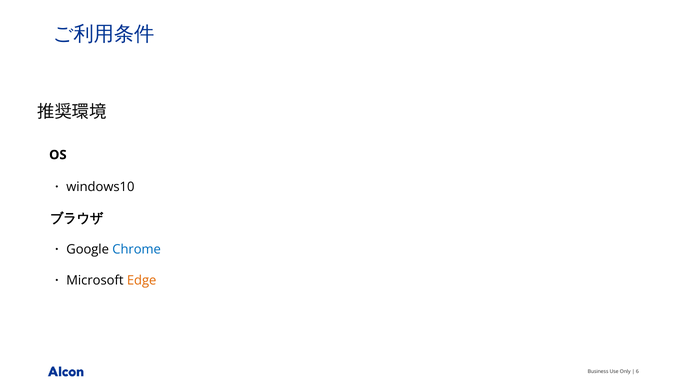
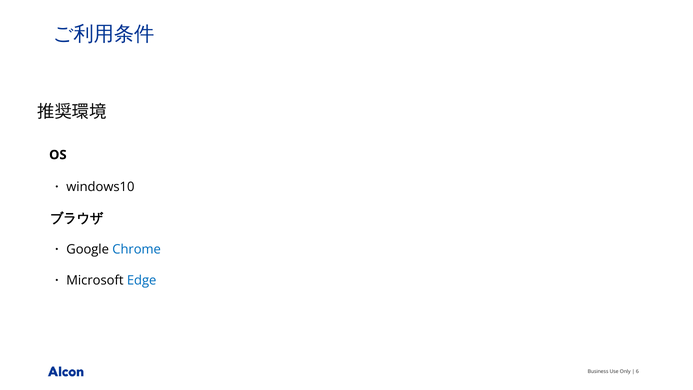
Edge colour: orange -> blue
